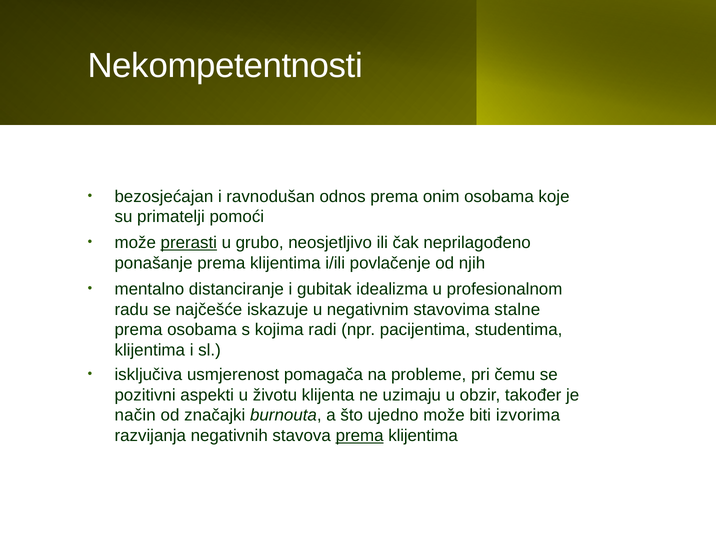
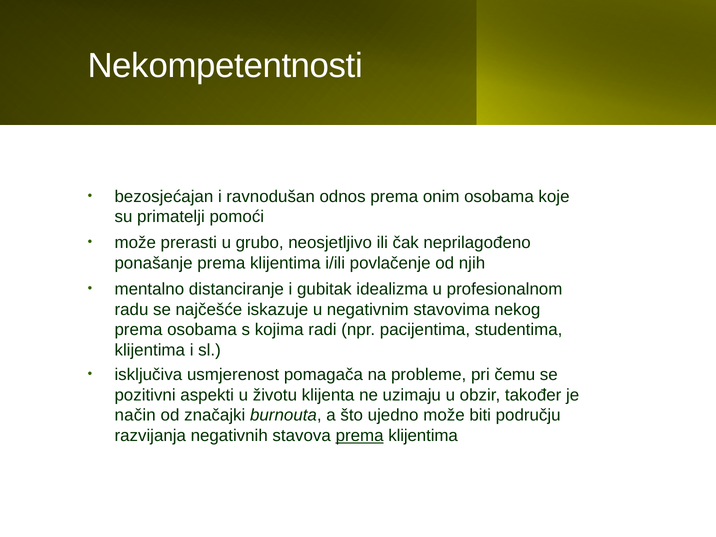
prerasti underline: present -> none
stalne: stalne -> nekog
izvorima: izvorima -> području
